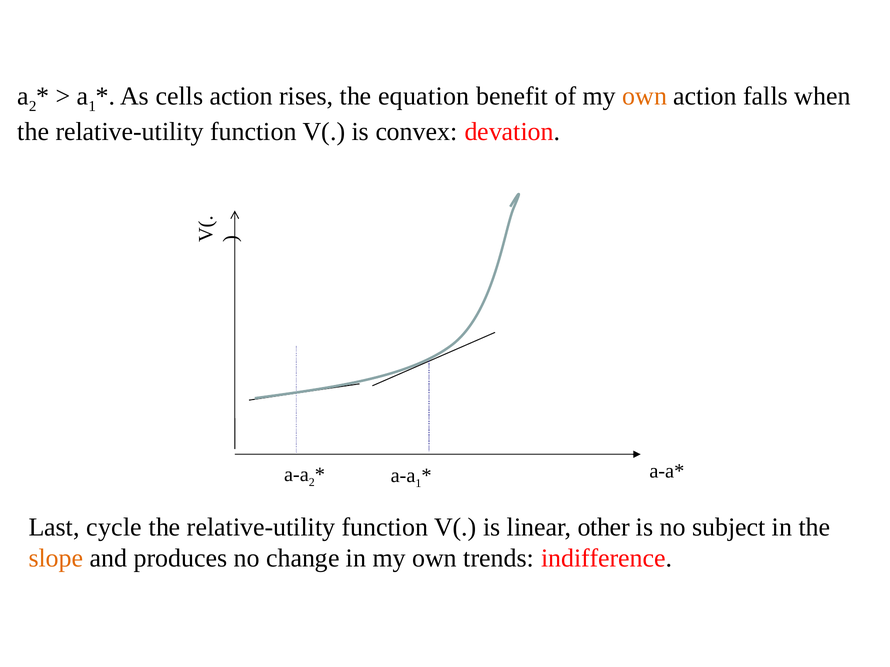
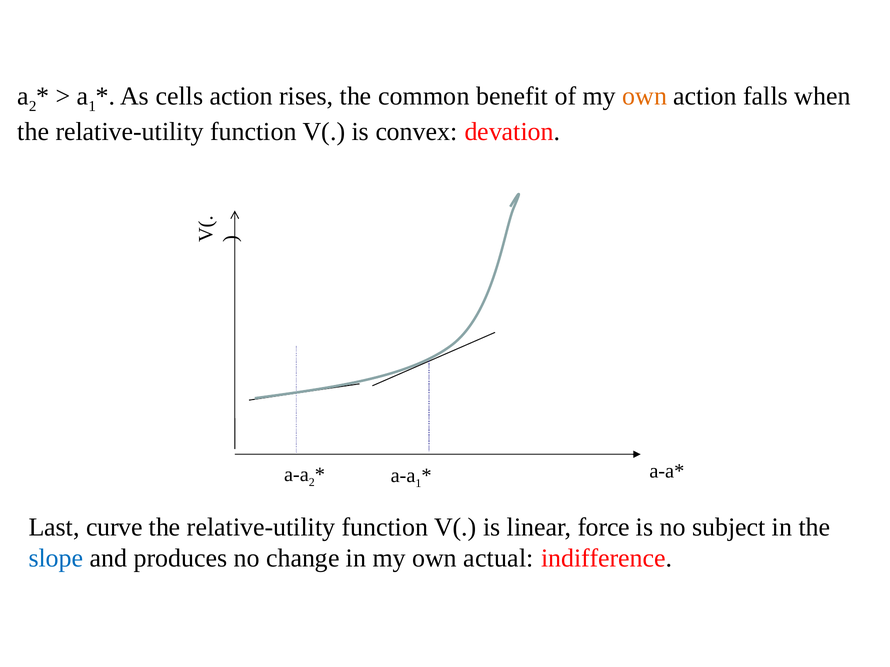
equation: equation -> common
cycle: cycle -> curve
other: other -> force
slope colour: orange -> blue
trends: trends -> actual
